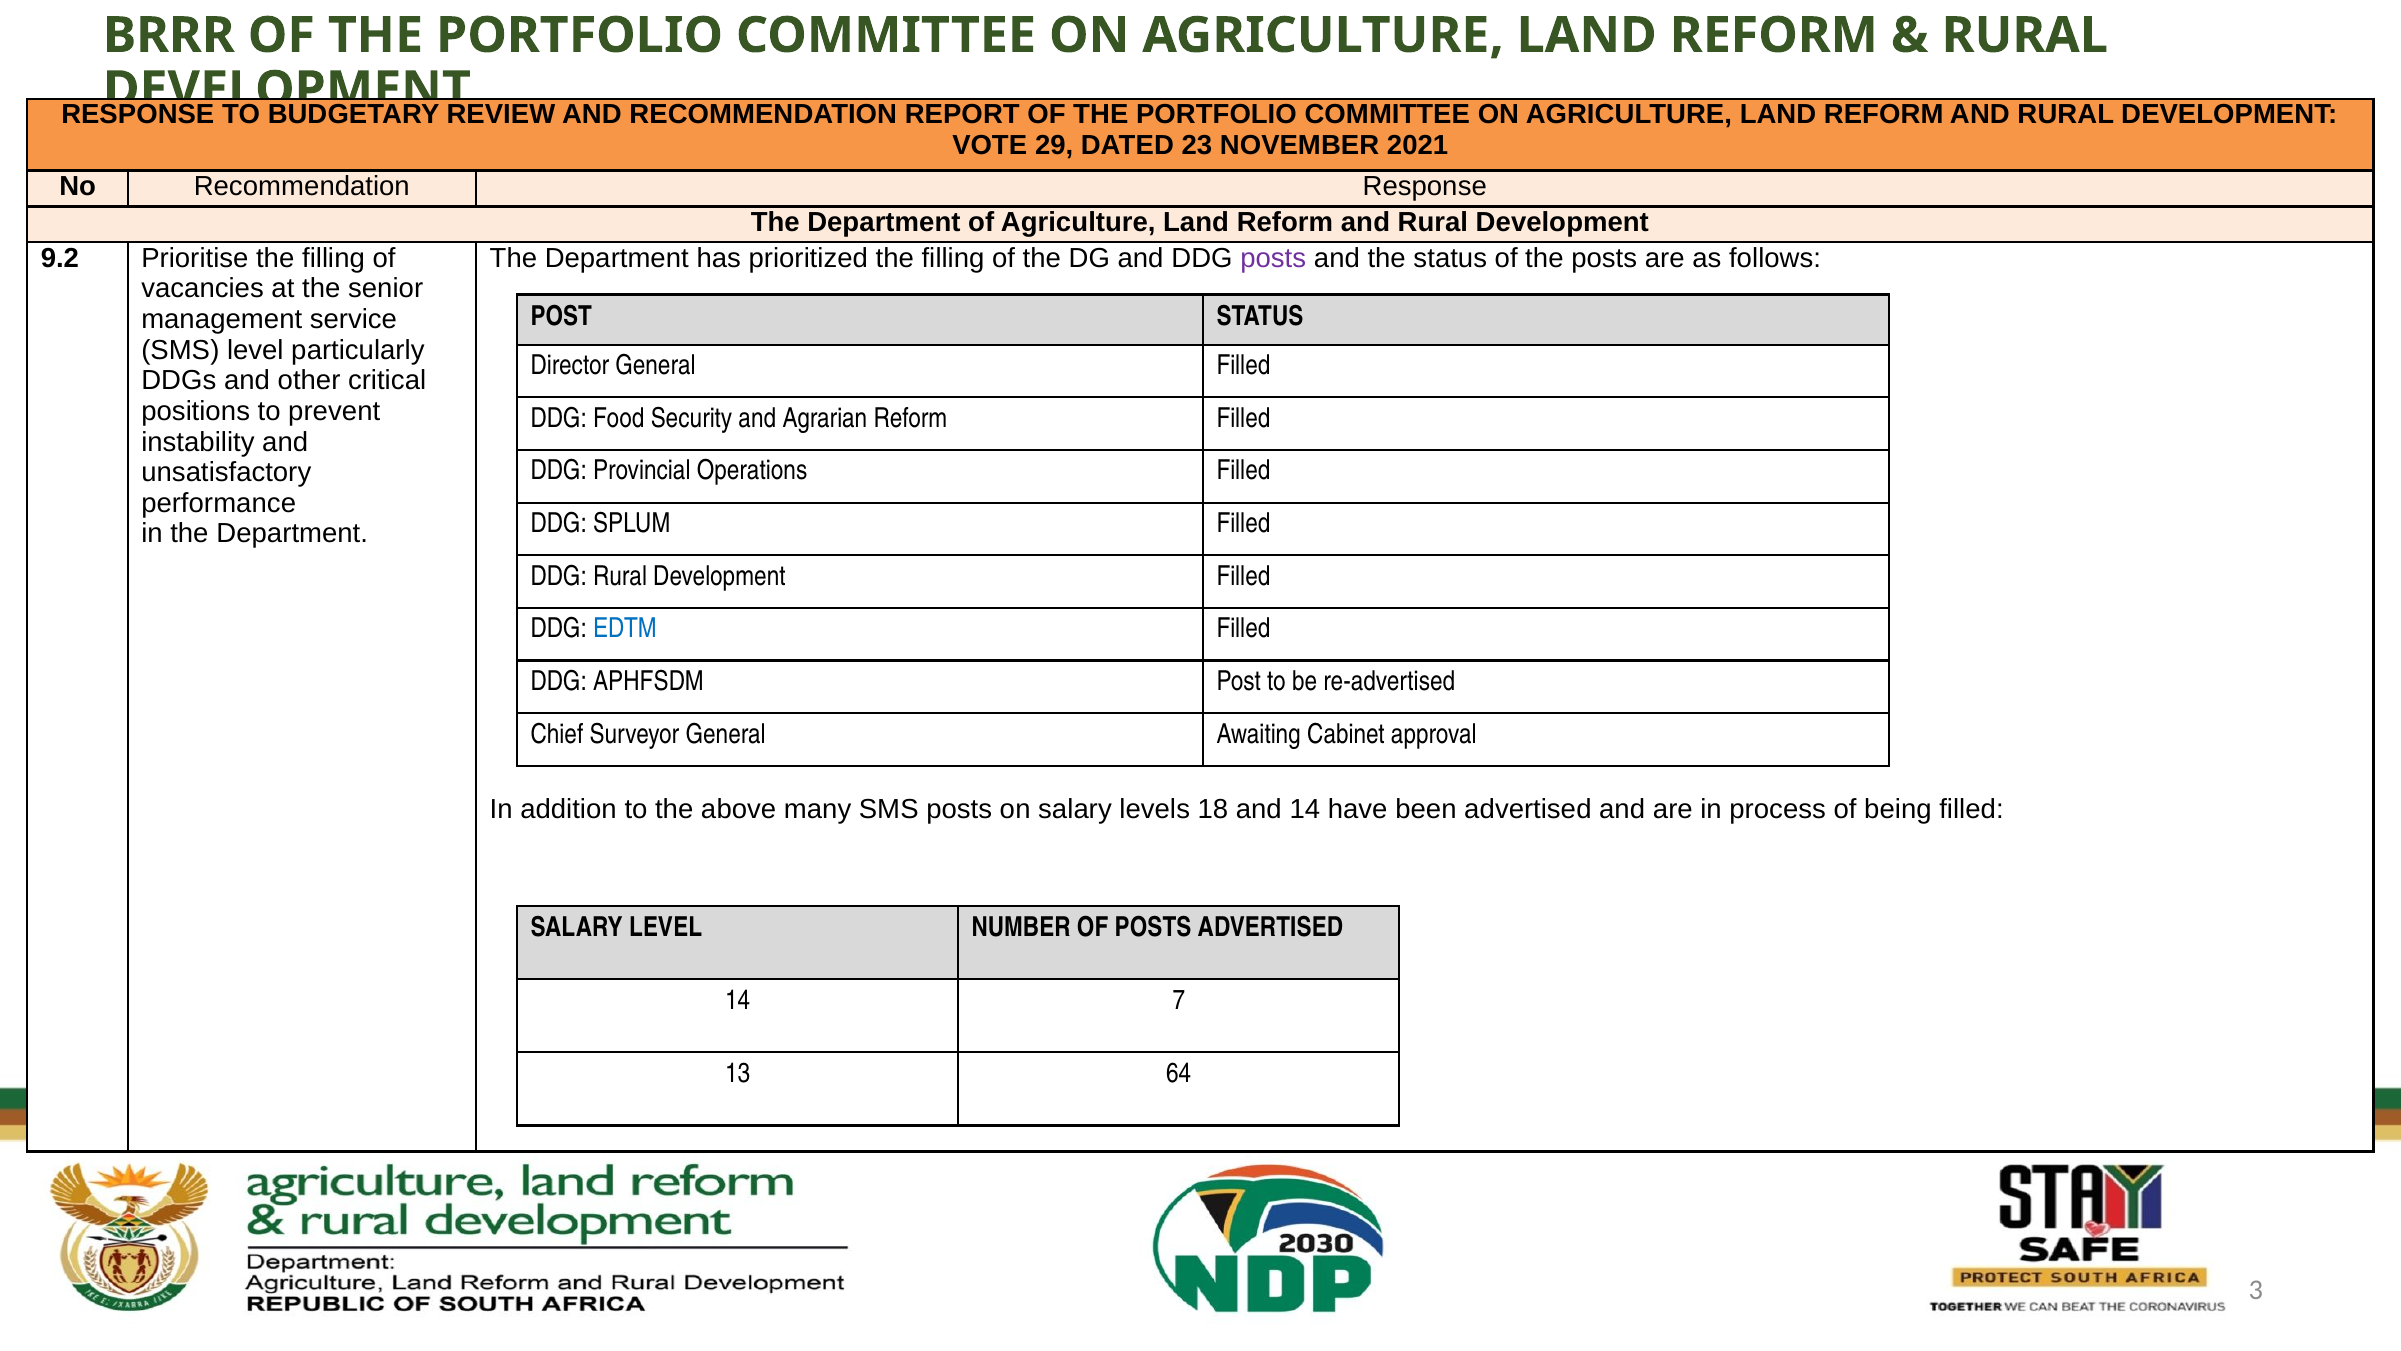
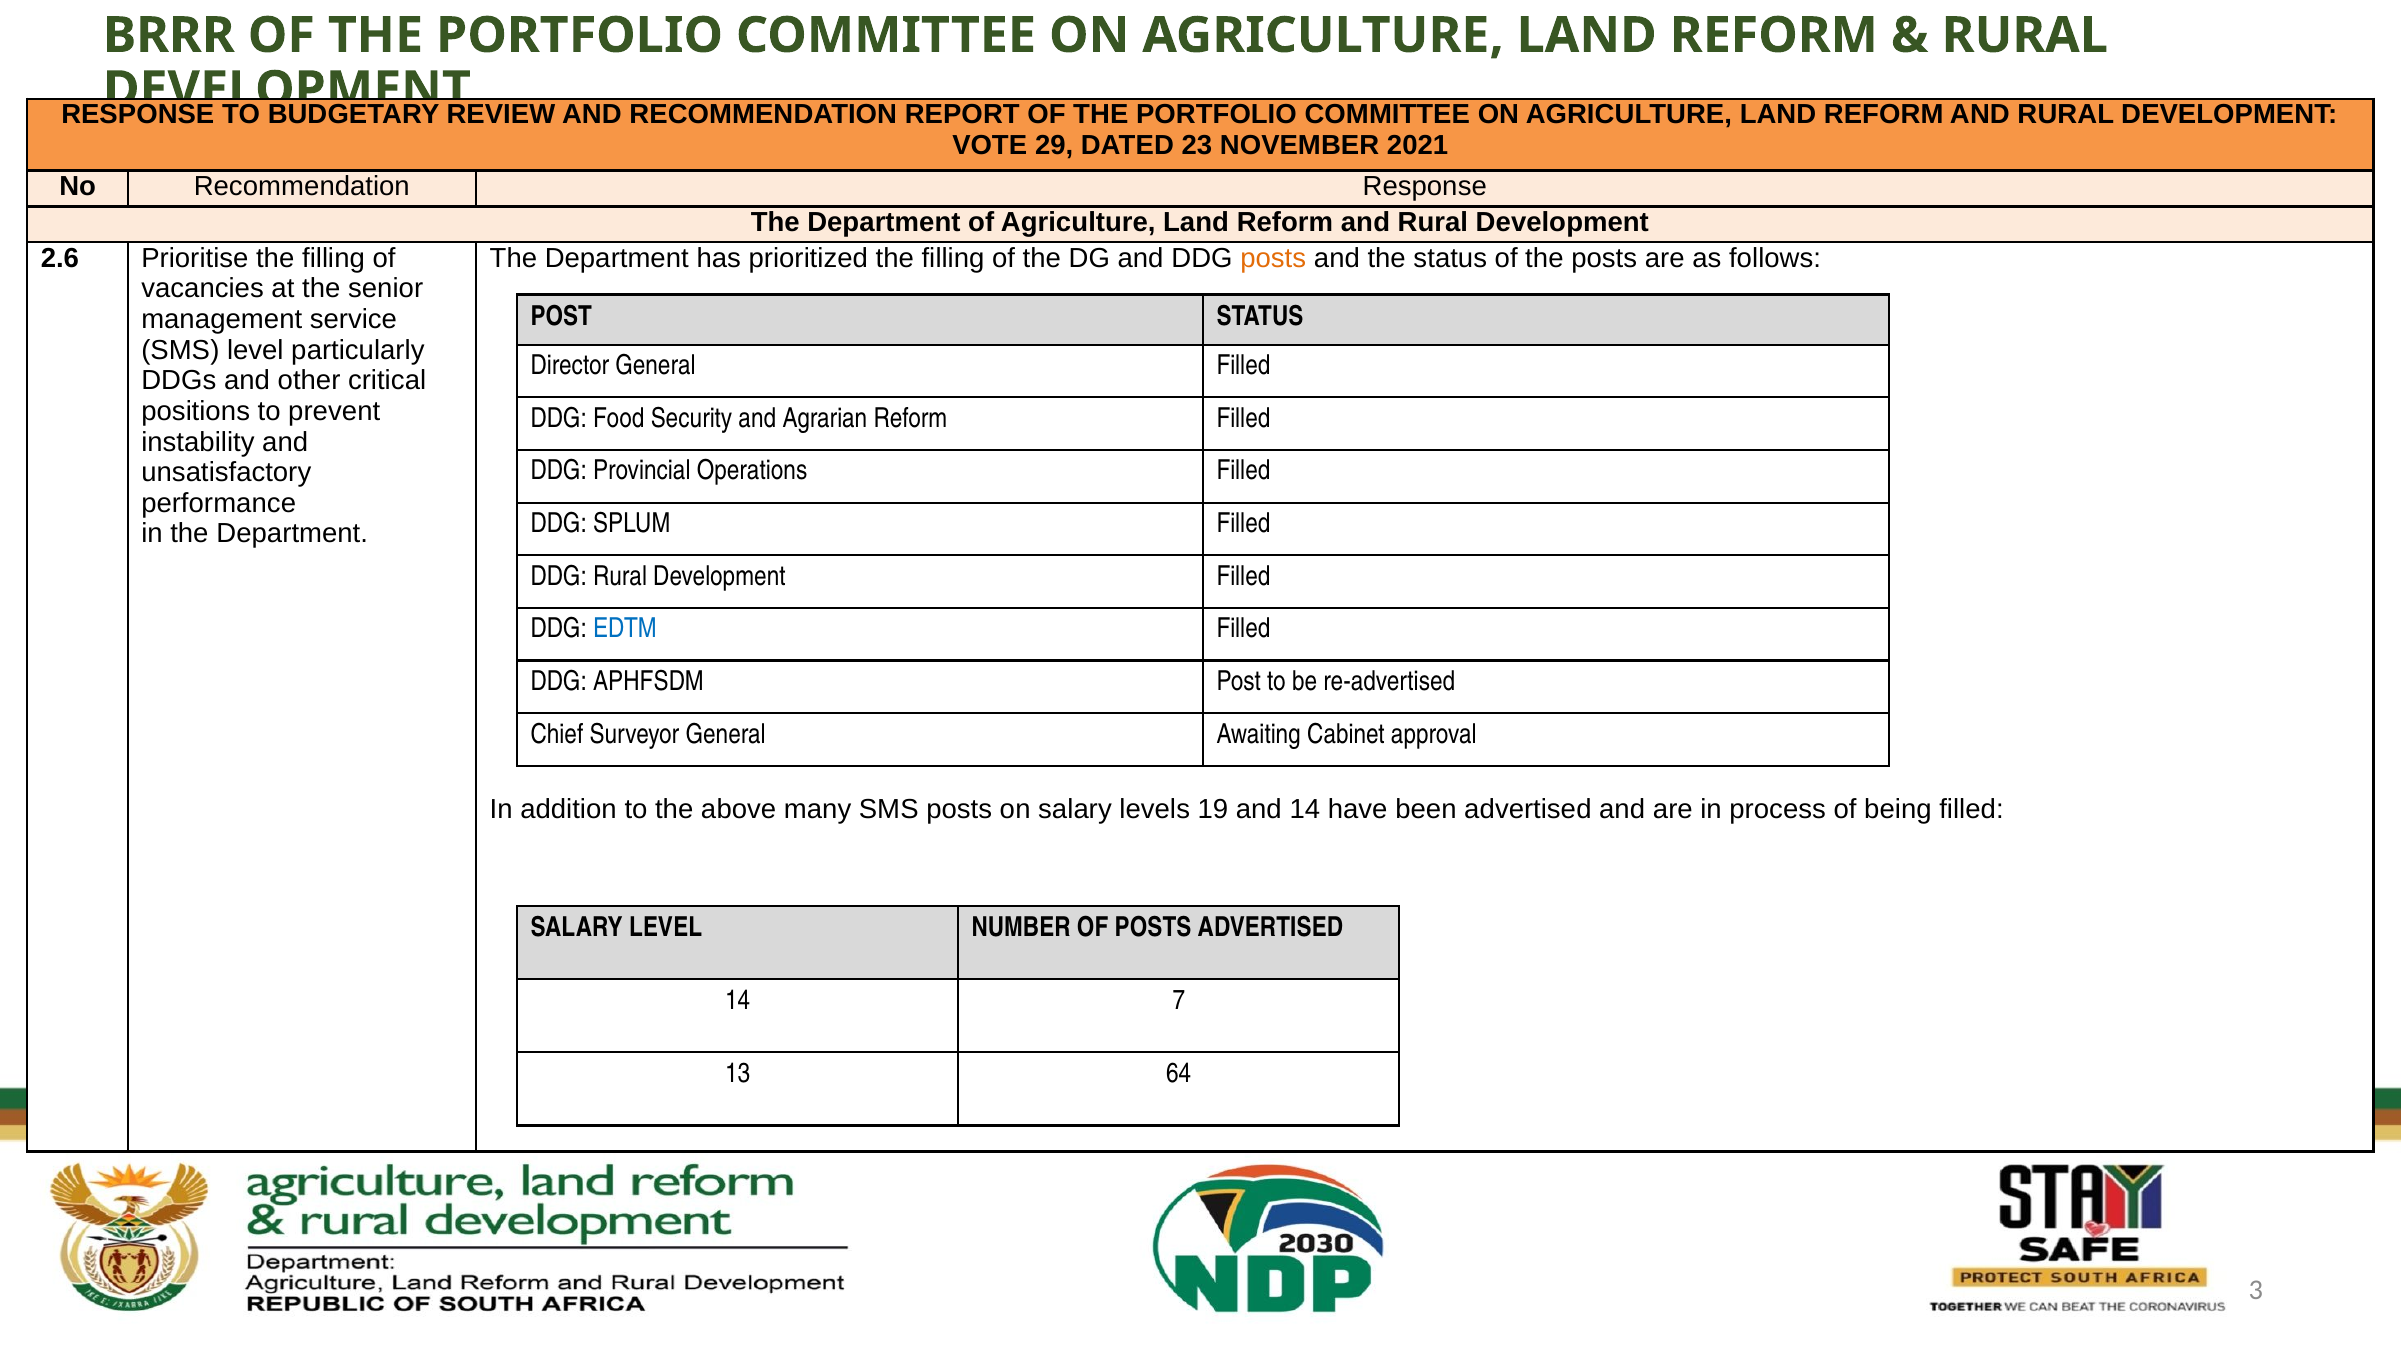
9.2: 9.2 -> 2.6
posts at (1273, 258) colour: purple -> orange
18: 18 -> 19
